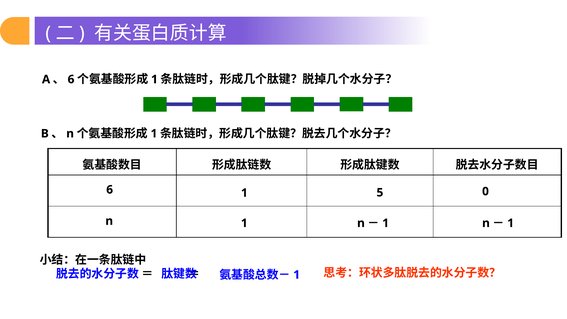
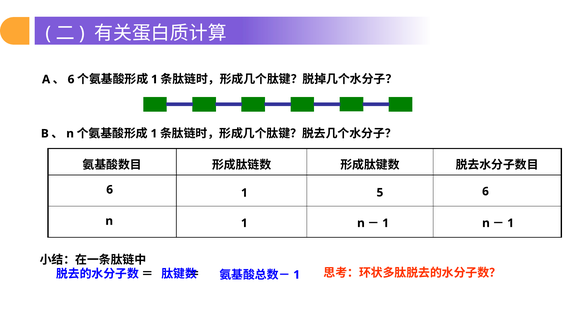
6 0: 0 -> 6
